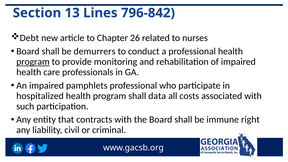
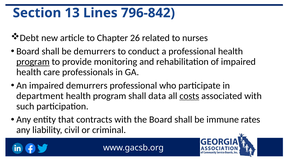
impaired pamphlets: pamphlets -> demurrers
hospitalized: hospitalized -> department
costs underline: none -> present
right: right -> rates
